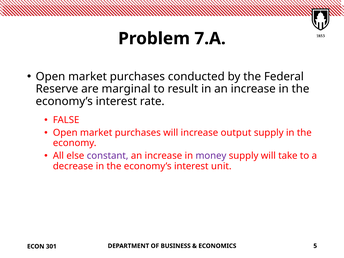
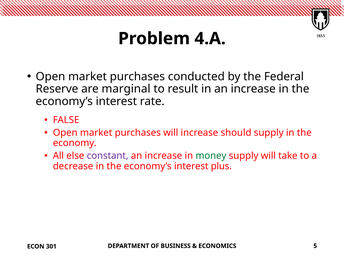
7.A: 7.A -> 4.A
output: output -> should
money colour: purple -> green
unit: unit -> plus
